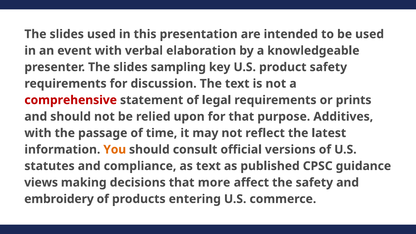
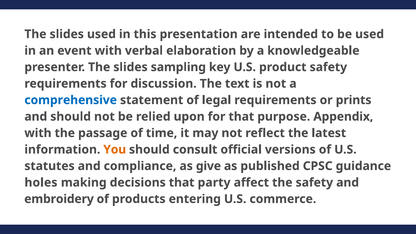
comprehensive colour: red -> blue
Additives: Additives -> Appendix
as text: text -> give
views: views -> holes
more: more -> party
